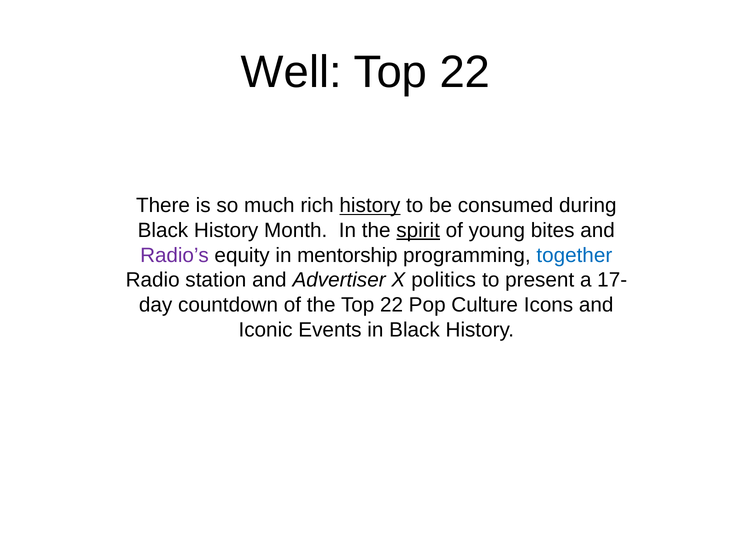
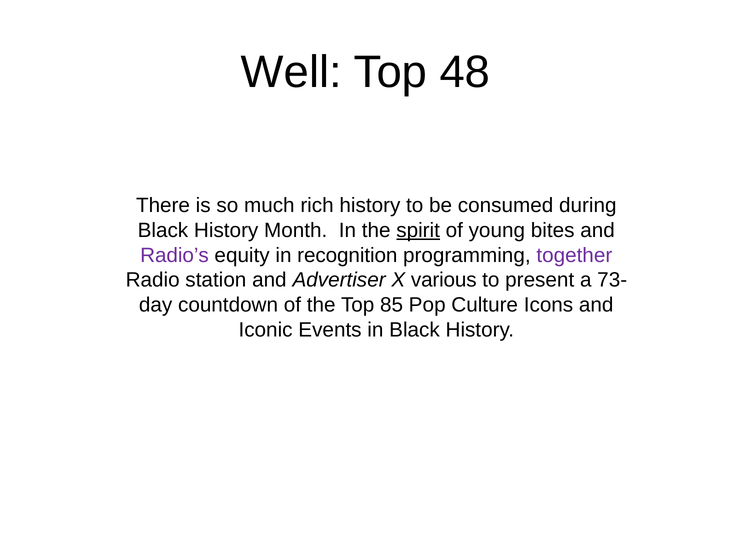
22 at (465, 72): 22 -> 48
history at (370, 206) underline: present -> none
mentorship: mentorship -> recognition
together colour: blue -> purple
politics: politics -> various
17-: 17- -> 73-
the Top 22: 22 -> 85
